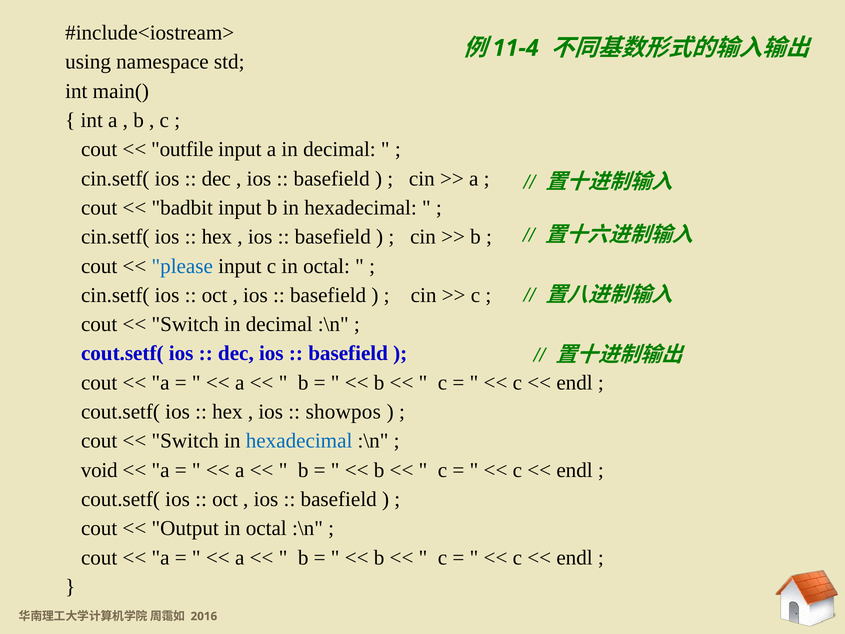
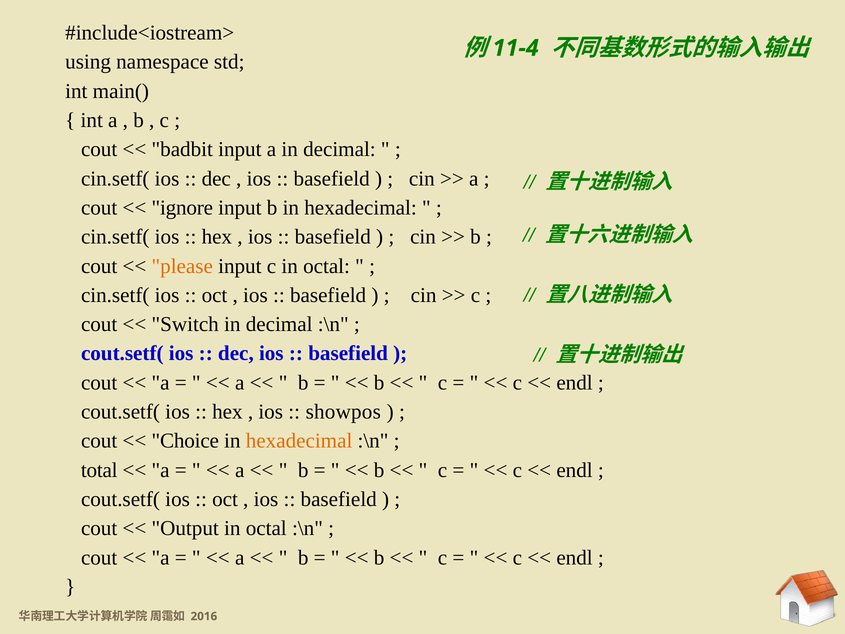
outfile: outfile -> badbit
badbit: badbit -> ignore
please colour: blue -> orange
Switch at (185, 441): Switch -> Choice
hexadecimal at (299, 441) colour: blue -> orange
void: void -> total
